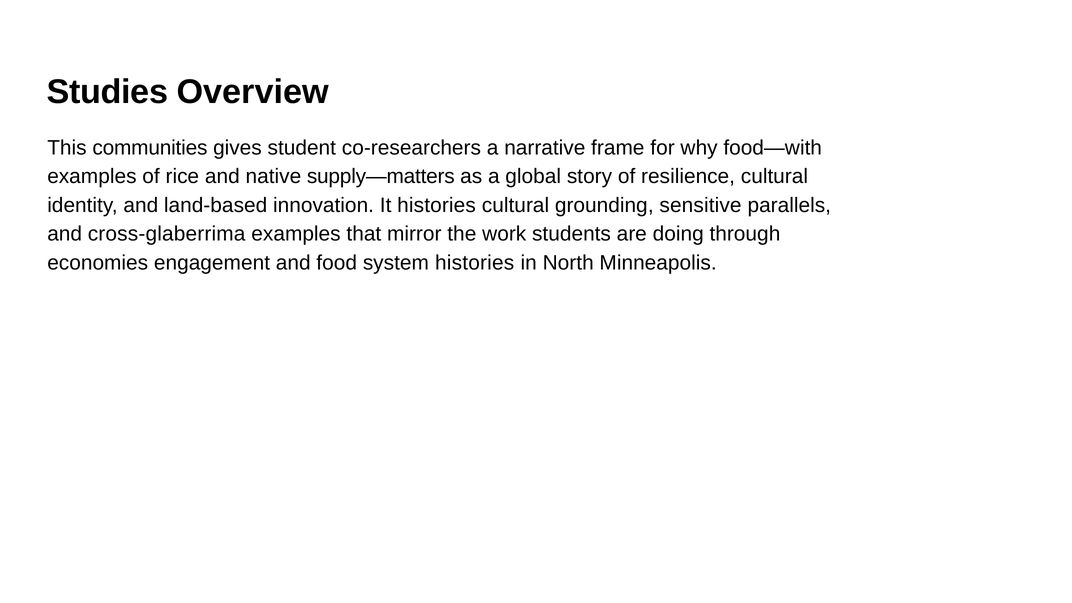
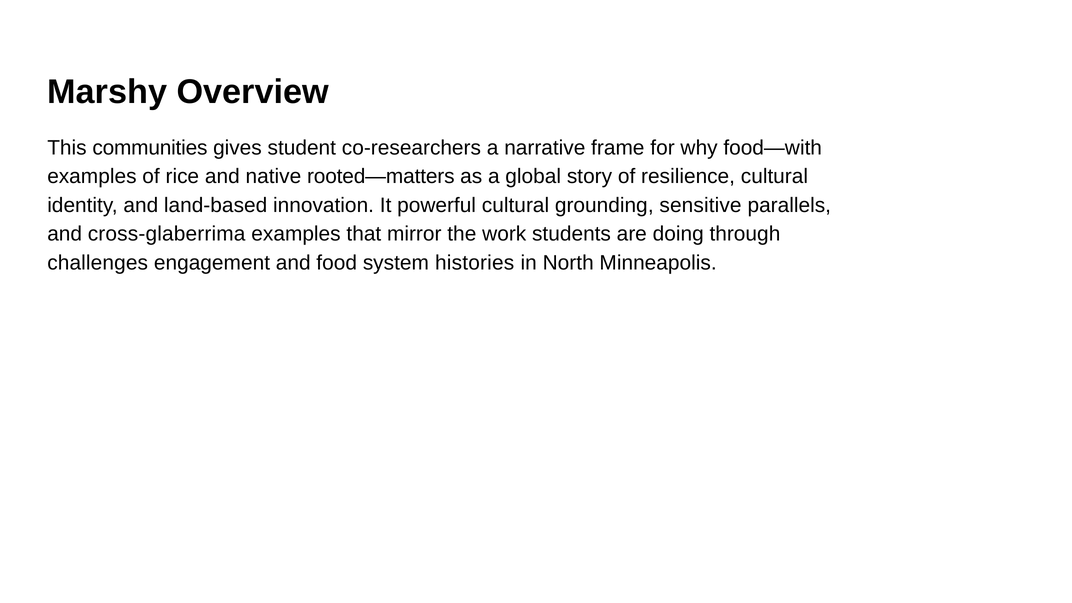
Studies: Studies -> Marshy
supply—matters: supply—matters -> rooted—matters
It histories: histories -> powerful
economies: economies -> challenges
